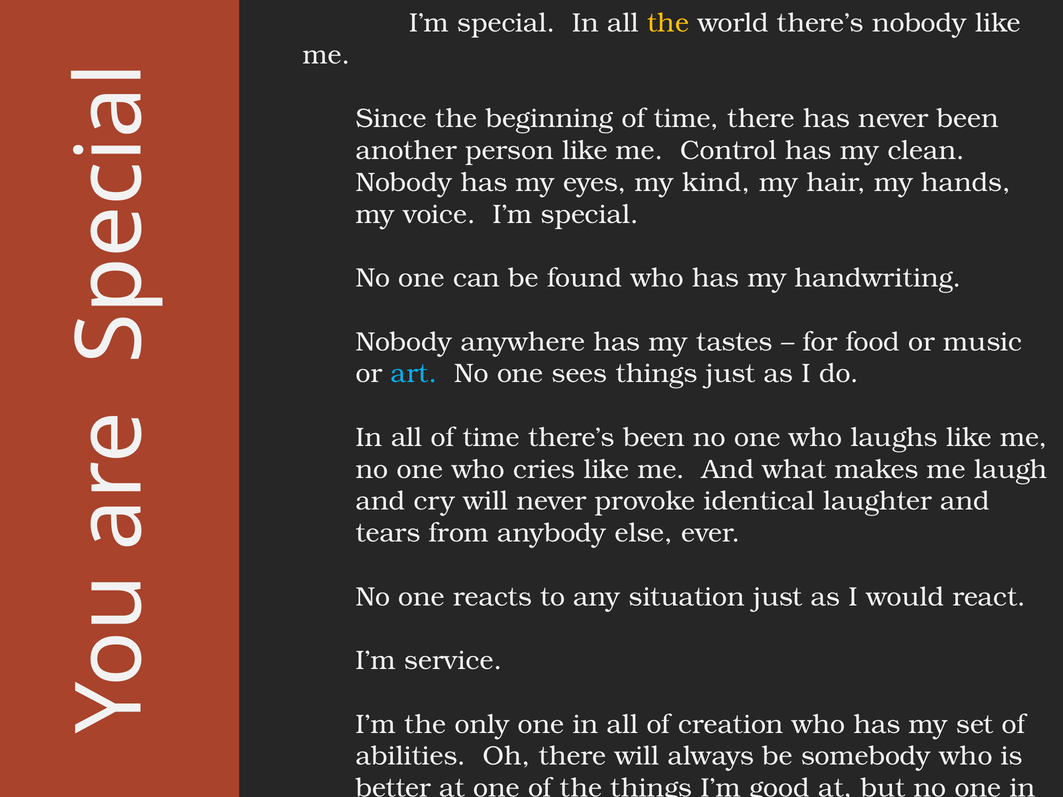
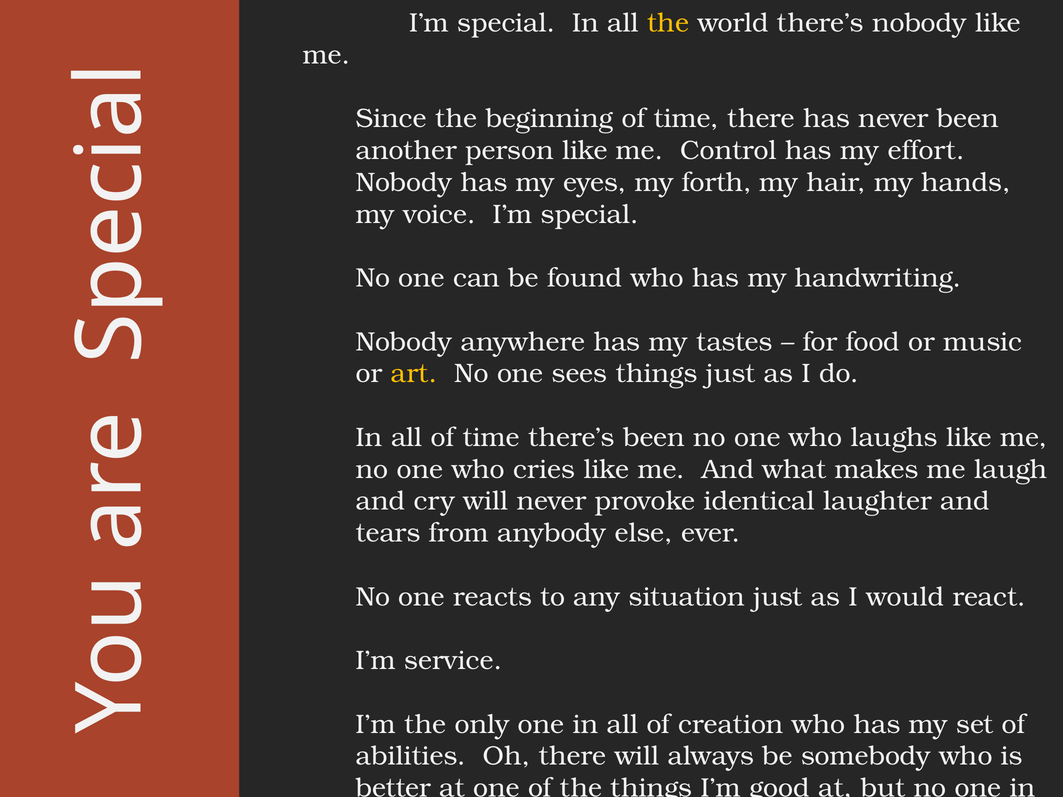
clean: clean -> effort
kind: kind -> forth
art colour: light blue -> yellow
